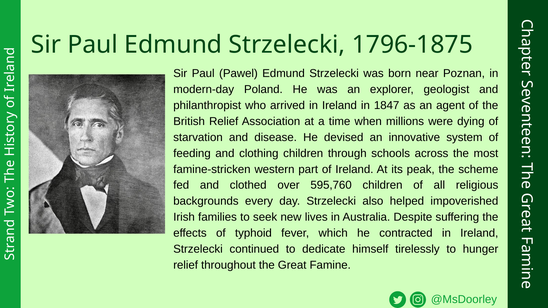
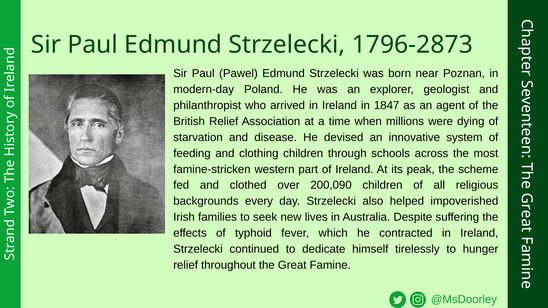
1796-1875: 1796-1875 -> 1796-2873
595,760: 595,760 -> 200,090
